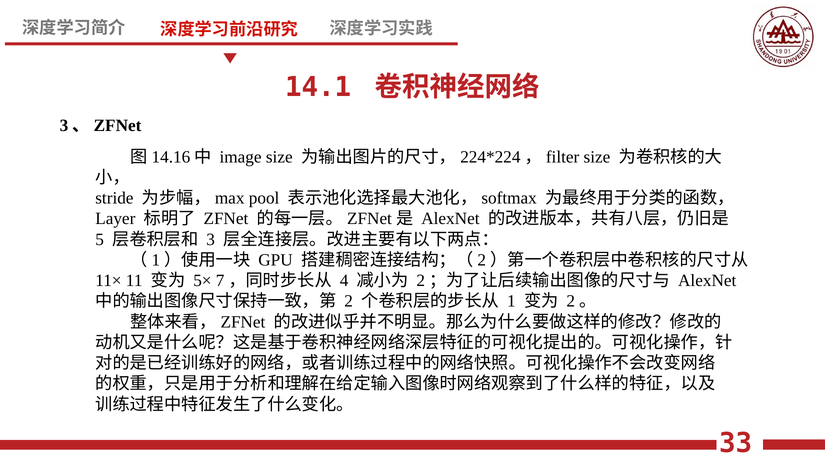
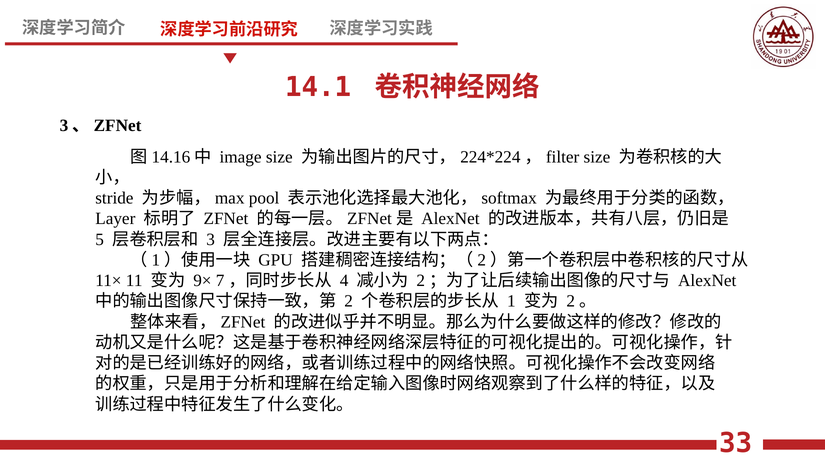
5×: 5× -> 9×
